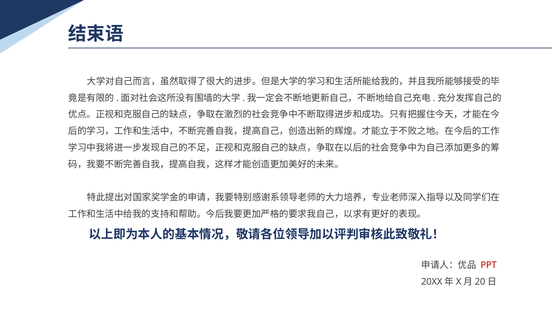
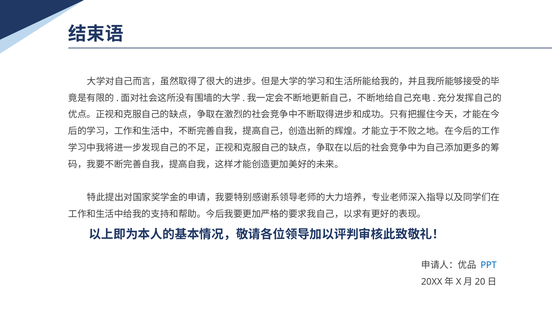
PPT colour: red -> blue
